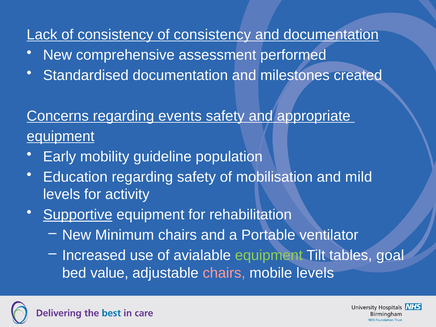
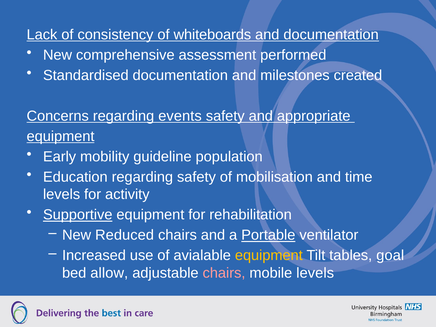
consistency of consistency: consistency -> whiteboards
mild: mild -> time
Minimum: Minimum -> Reduced
Portable underline: none -> present
equipment at (269, 255) colour: light green -> yellow
value: value -> allow
